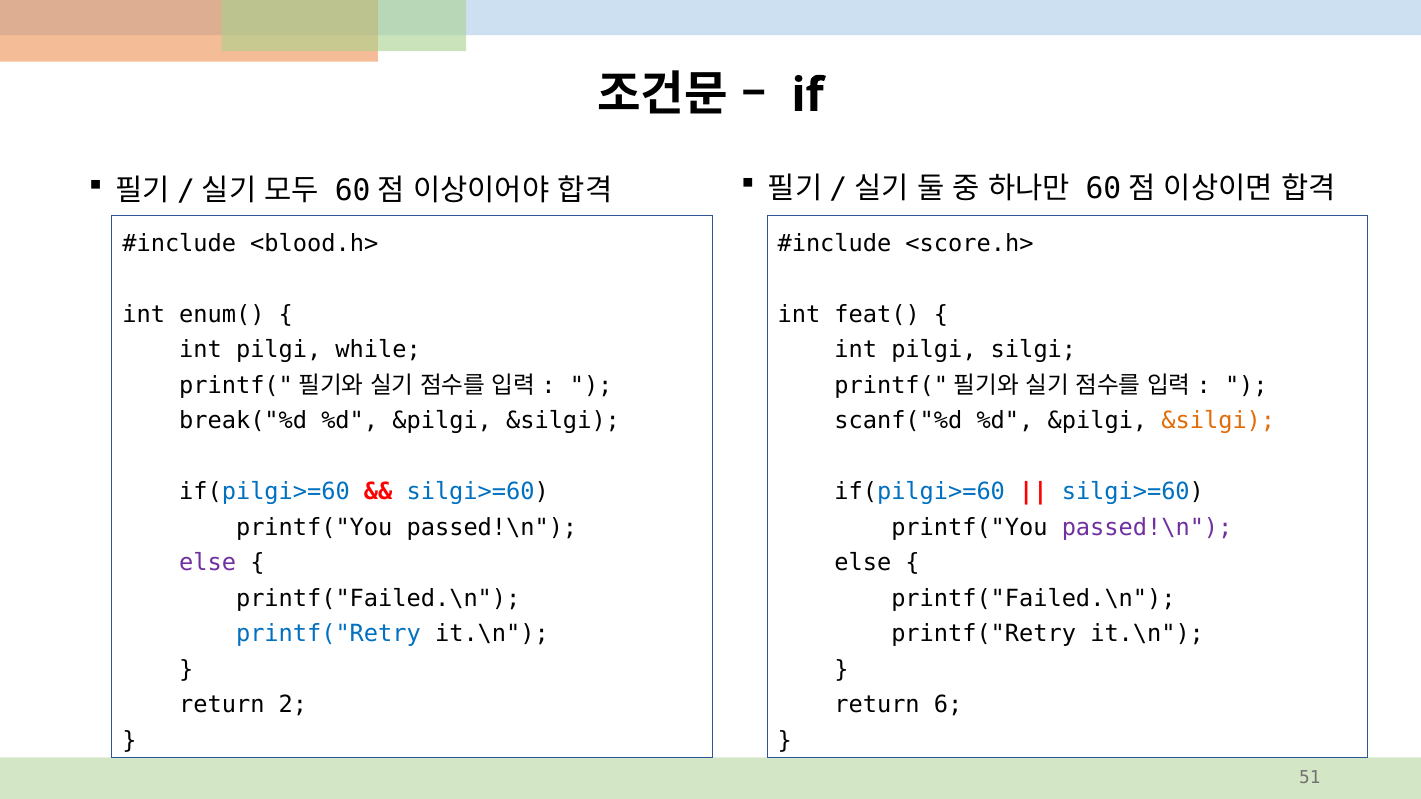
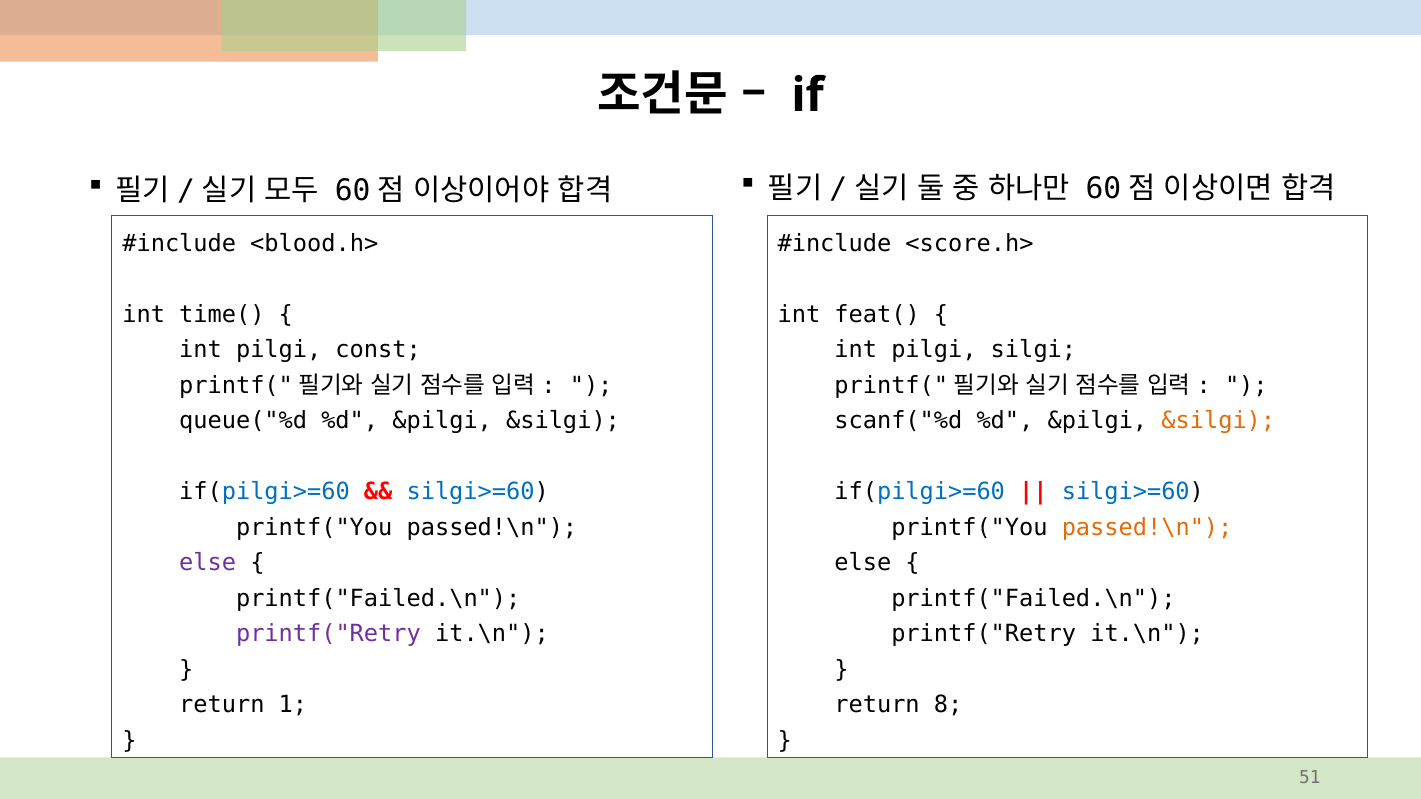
enum(: enum( -> time(
while: while -> const
break("%d: break("%d -> queue("%d
passed!\n at (1147, 528) colour: purple -> orange
printf("Retry at (328, 634) colour: blue -> purple
2: 2 -> 1
6: 6 -> 8
